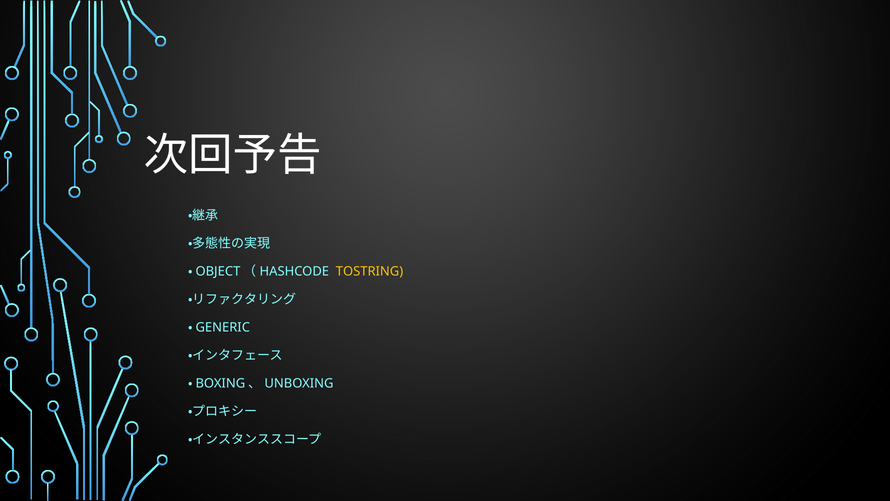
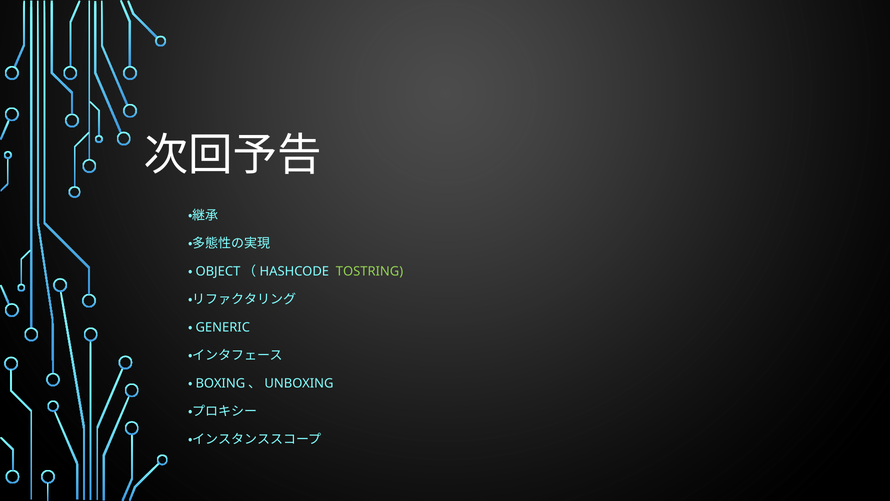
TOSTRING colour: yellow -> light green
